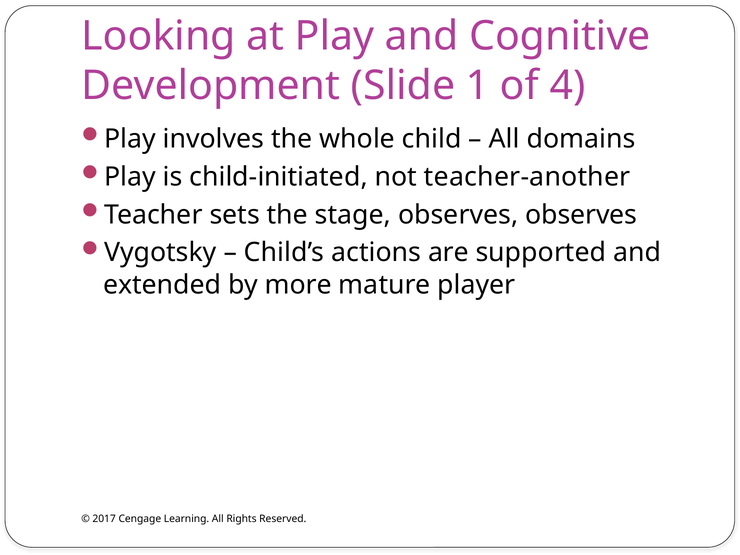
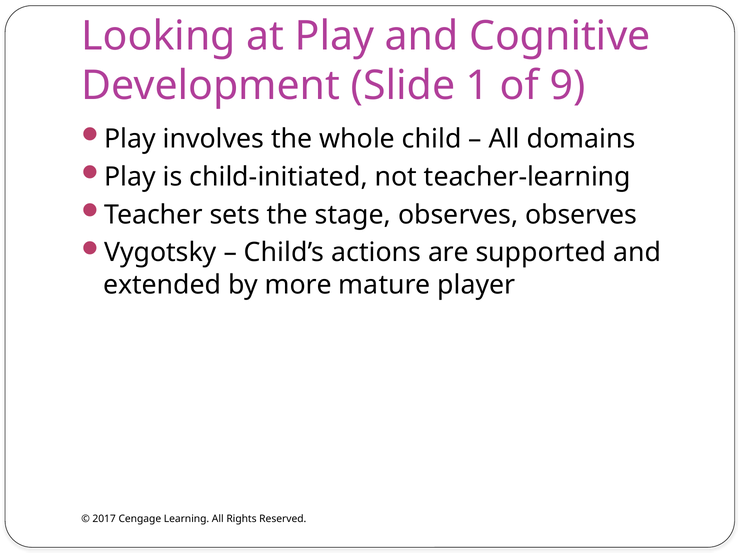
4: 4 -> 9
teacher-another: teacher-another -> teacher-learning
